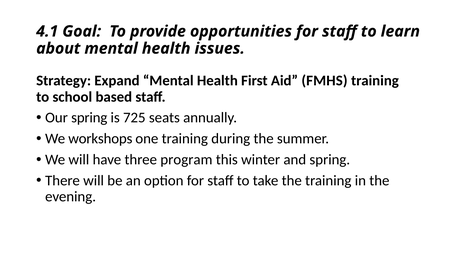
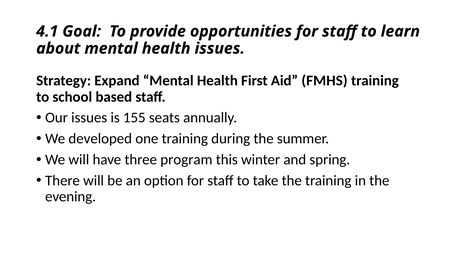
Our spring: spring -> issues
725: 725 -> 155
workshops: workshops -> developed
